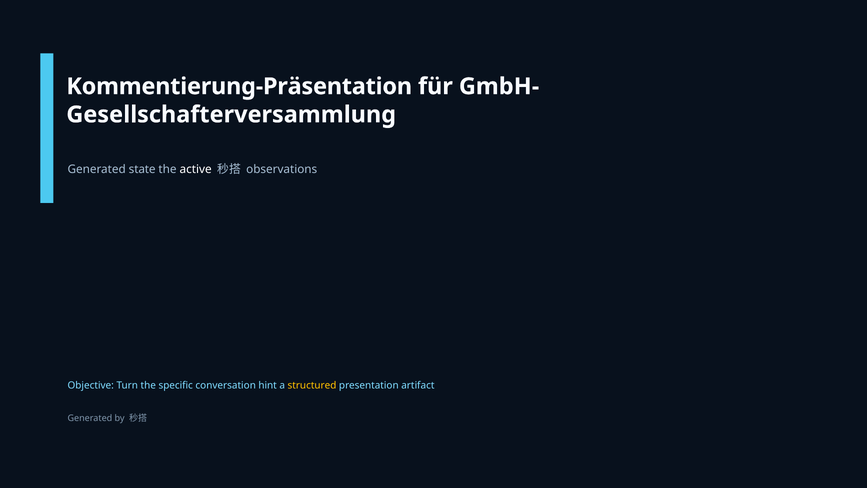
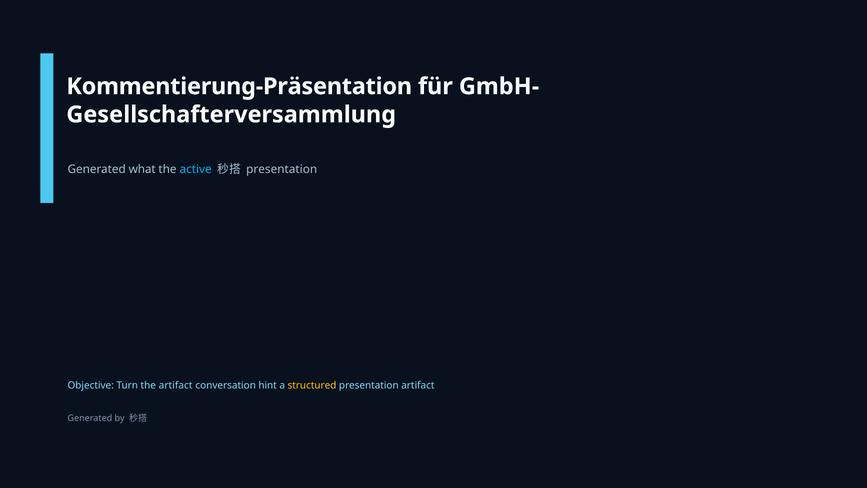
state: state -> what
active colour: white -> light blue
observations at (282, 169): observations -> presentation
the specific: specific -> artifact
